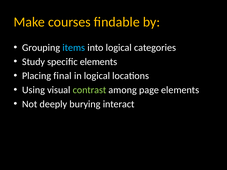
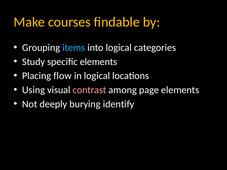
final: final -> flow
contrast colour: light green -> pink
interact: interact -> identify
